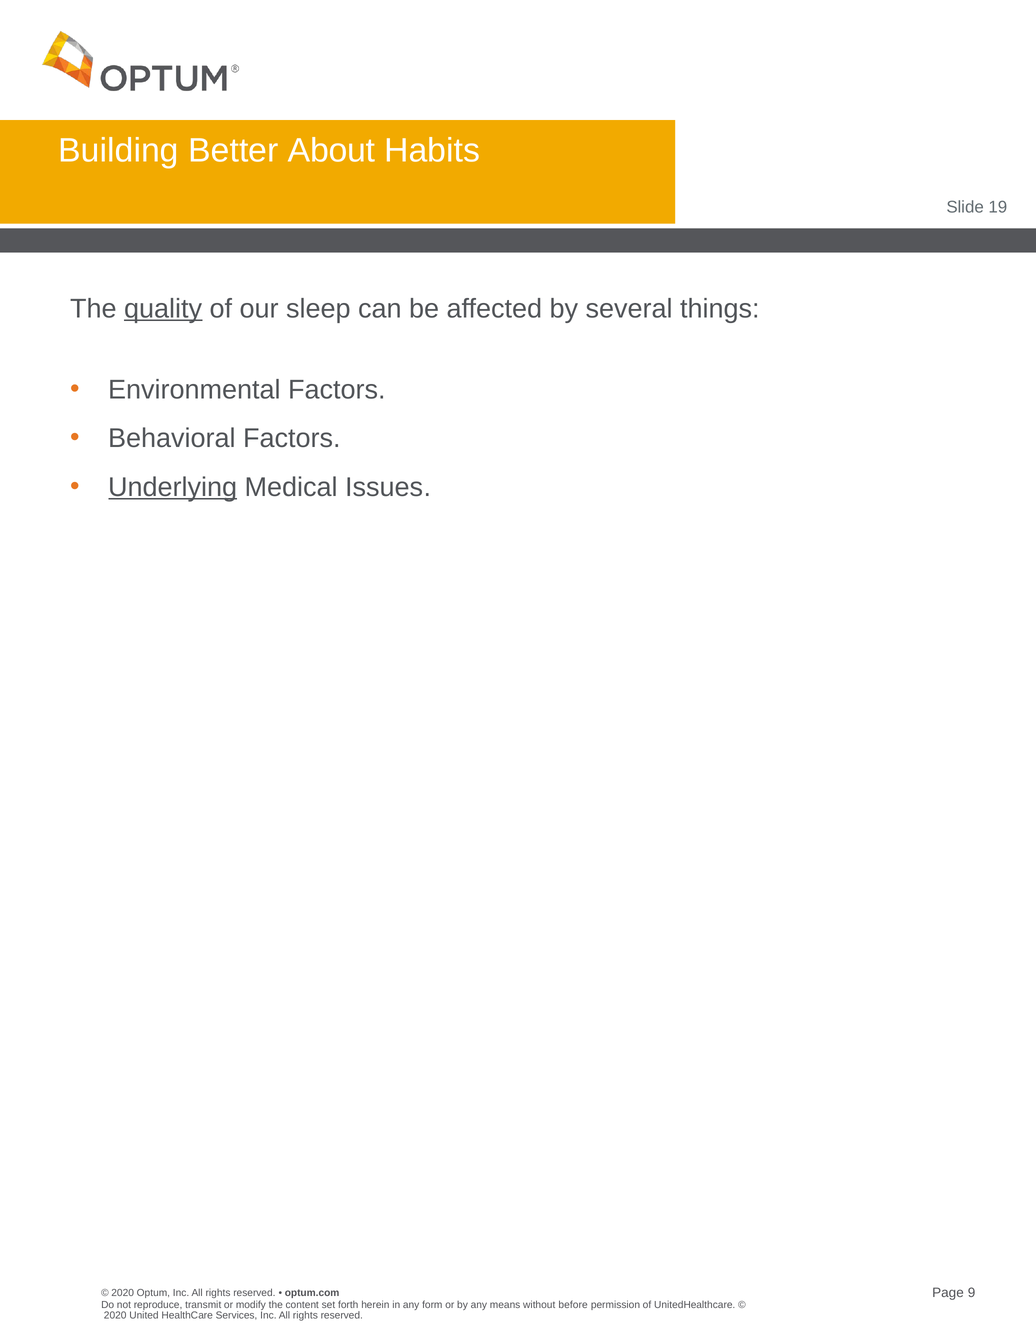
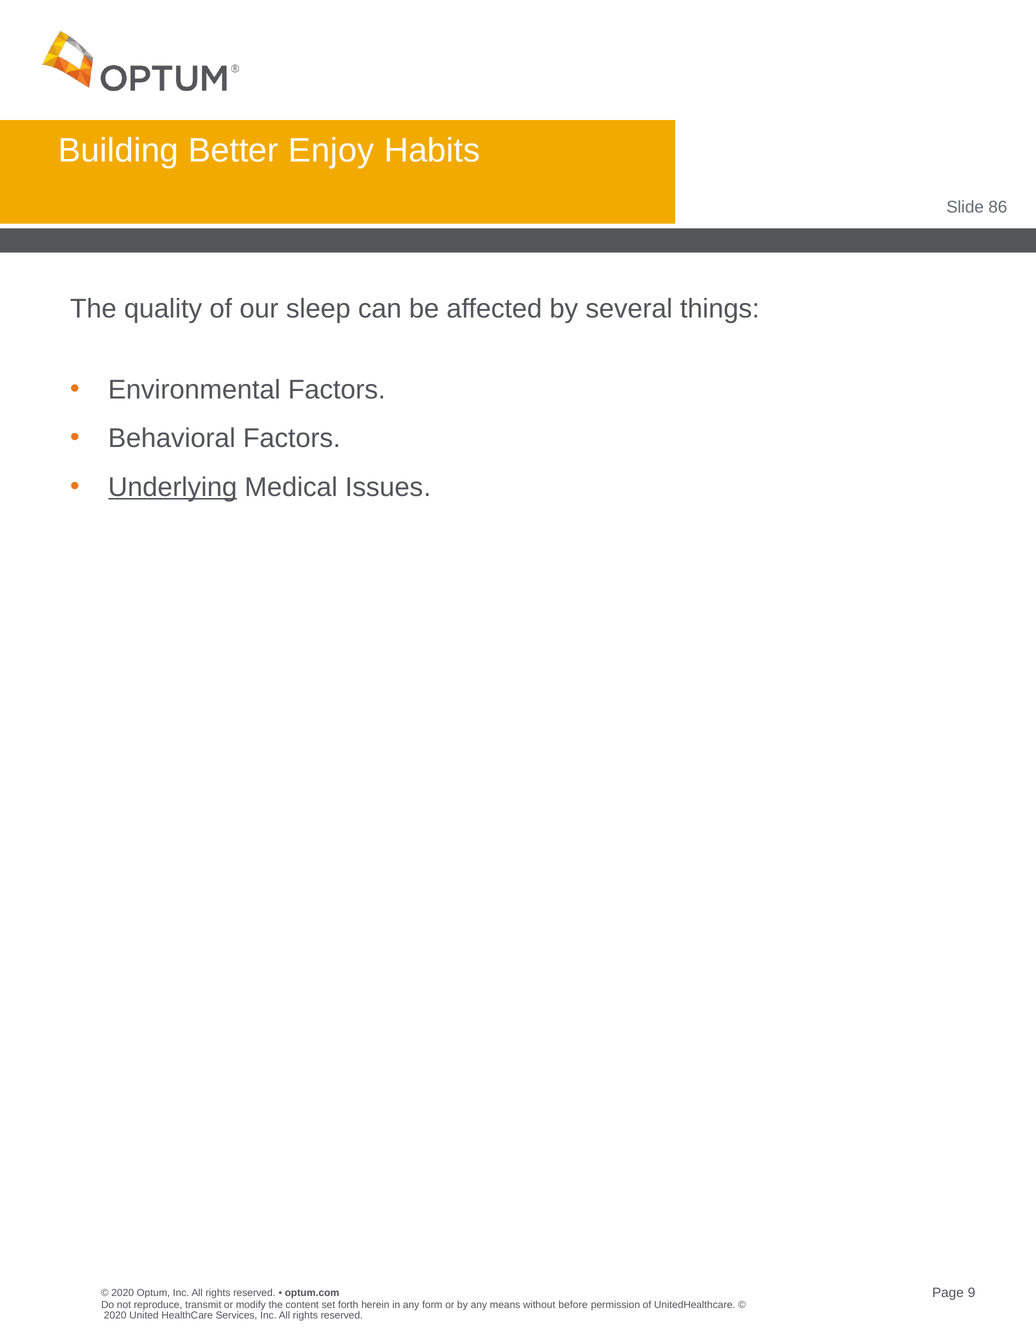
About: About -> Enjoy
19: 19 -> 86
quality underline: present -> none
